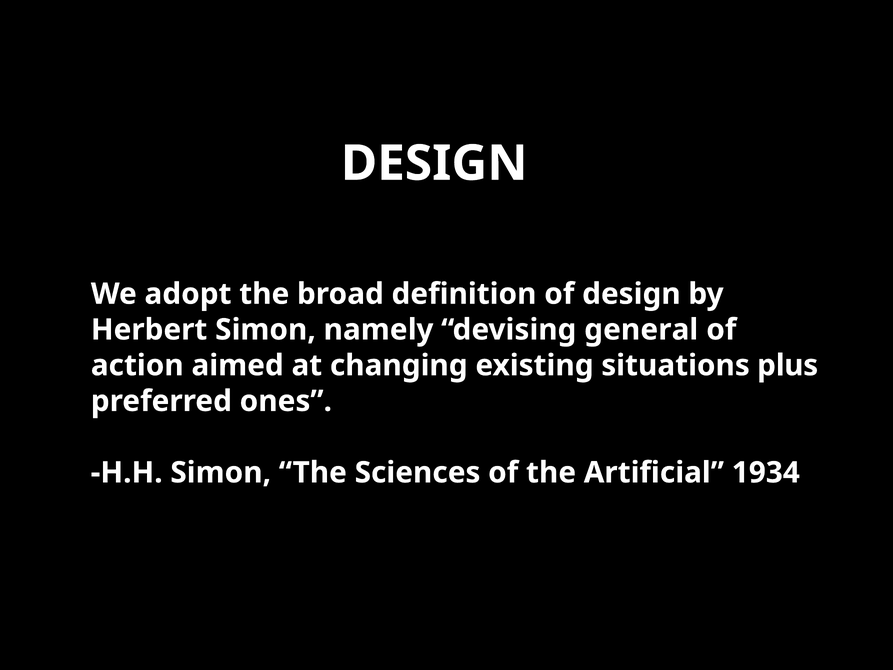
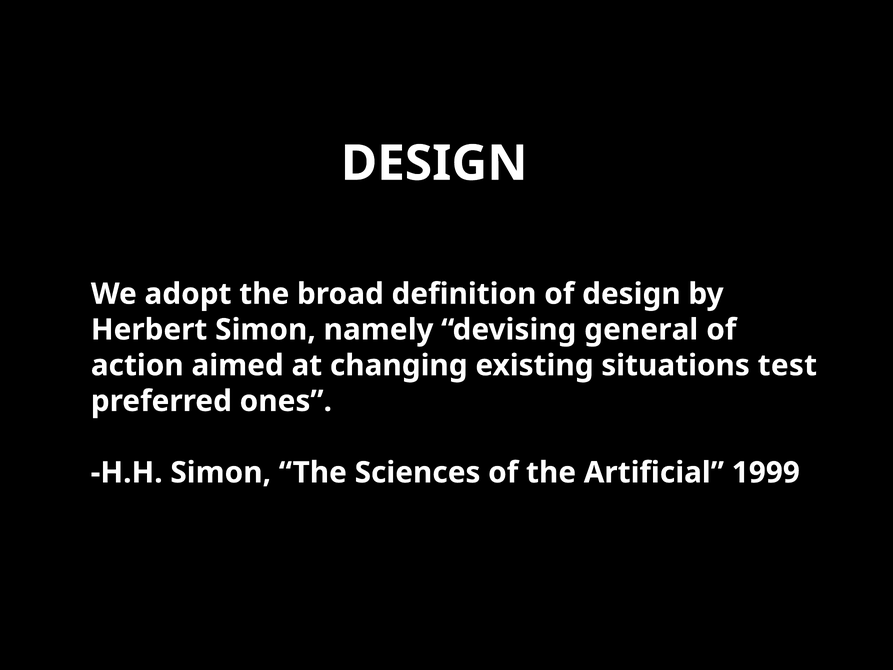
plus: plus -> test
1934: 1934 -> 1999
